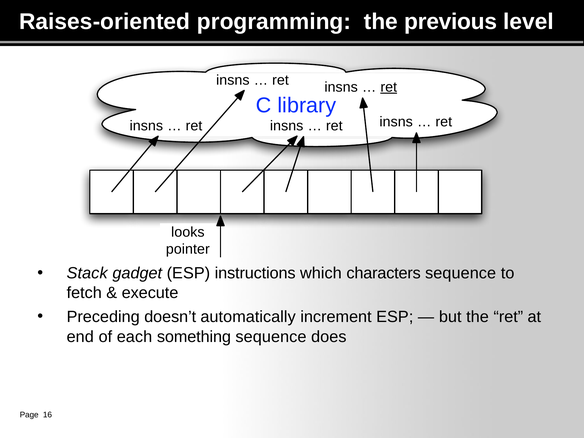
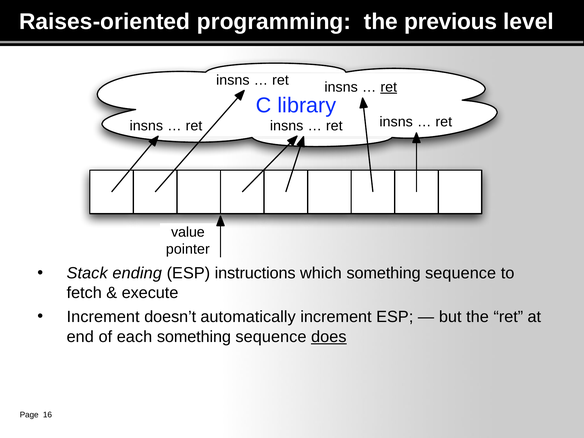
looks: looks -> value
gadget: gadget -> ending
which characters: characters -> something
Preceding at (103, 317): Preceding -> Increment
does underline: none -> present
